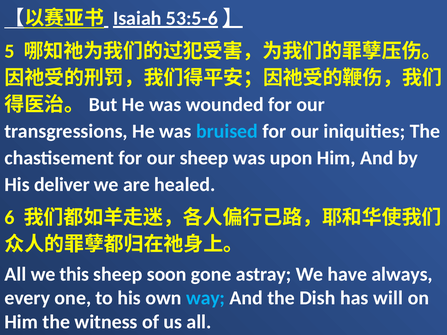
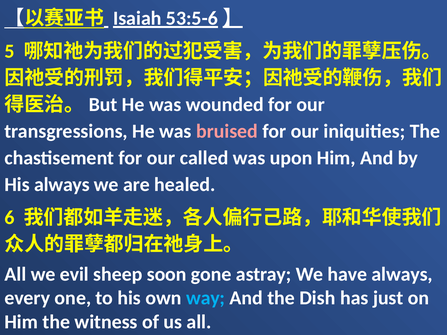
bruised colour: light blue -> pink
our sheep: sheep -> called
His deliver: deliver -> always
this: this -> evil
will: will -> just
